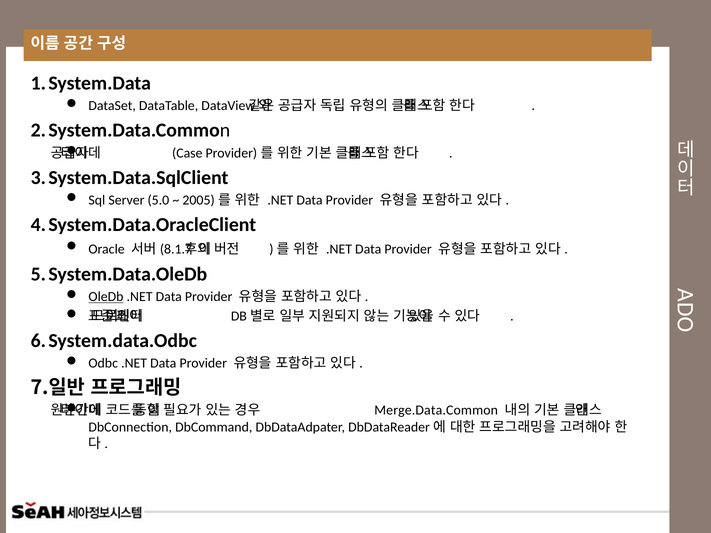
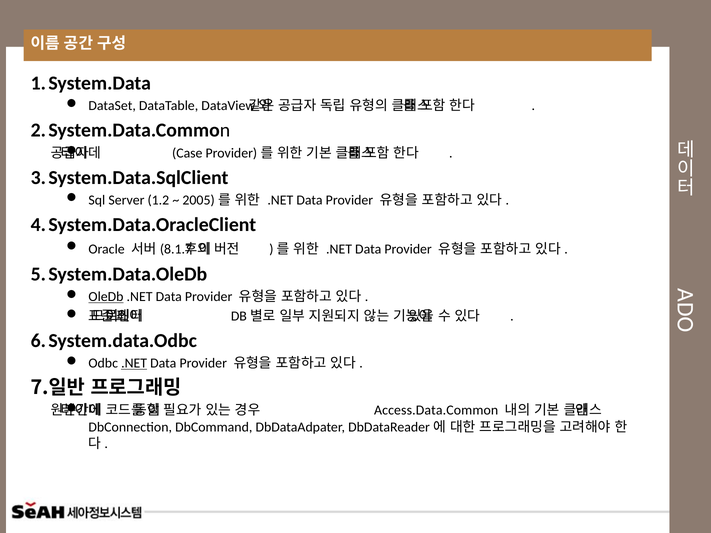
5.0: 5.0 -> 1.2
.NET at (134, 363) underline: none -> present
Merge.Data.Common: Merge.Data.Common -> Access.Data.Common
